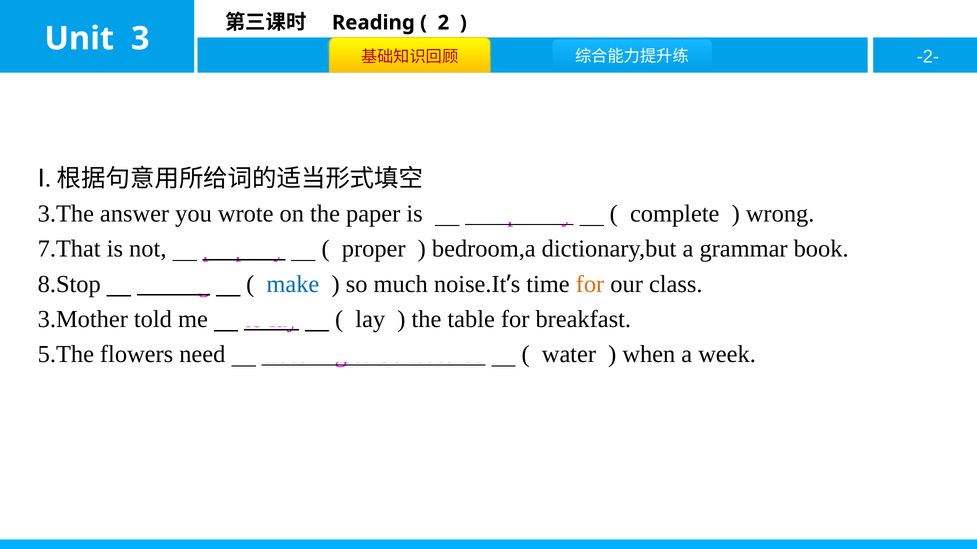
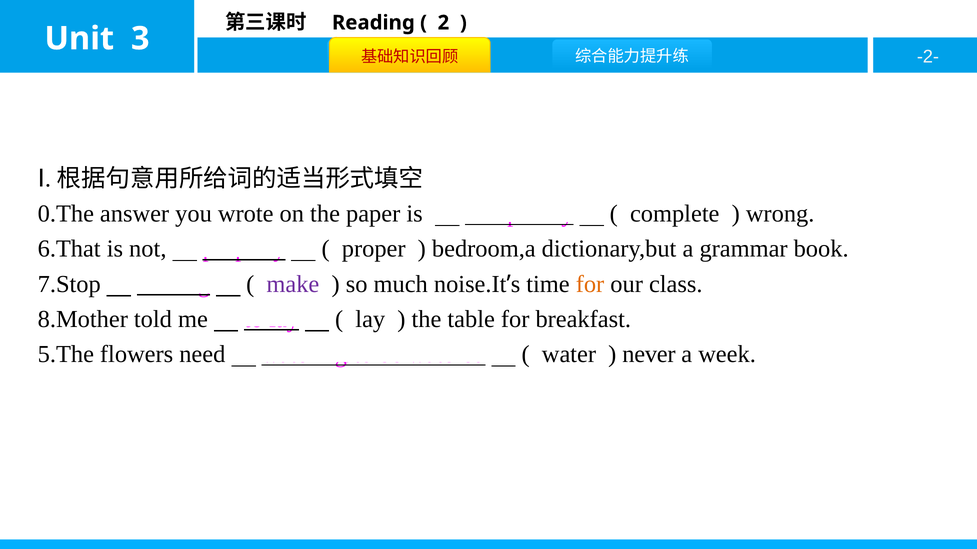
3.The: 3.The -> 0.The
7.That: 7.That -> 6.That
8.Stop: 8.Stop -> 7.Stop
make colour: blue -> purple
3.Mother: 3.Mother -> 8.Mother
when: when -> never
